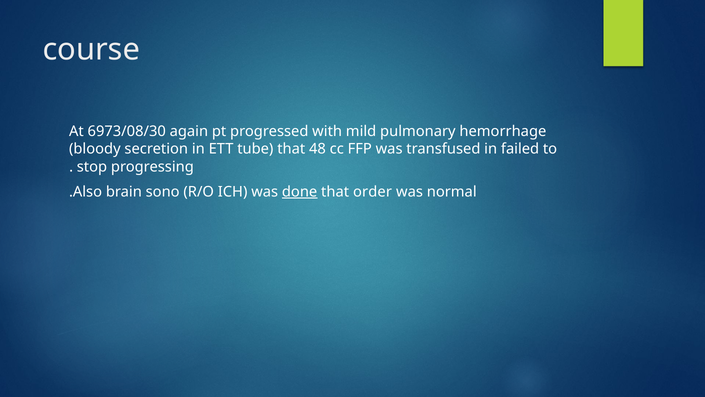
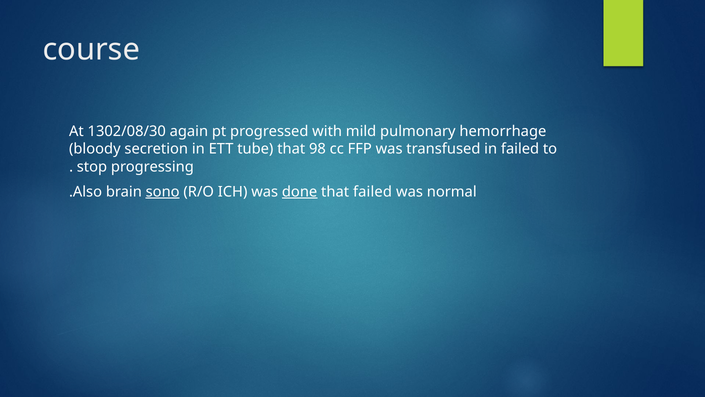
6973/08/30: 6973/08/30 -> 1302/08/30
48: 48 -> 98
sono underline: none -> present
that order: order -> failed
